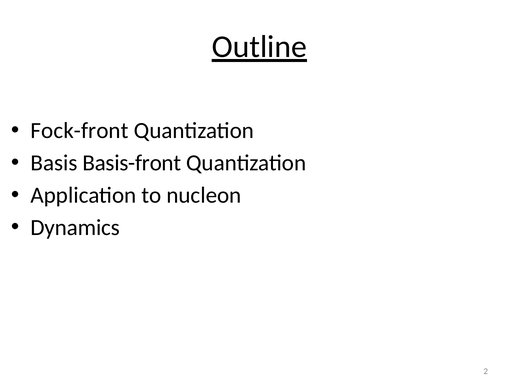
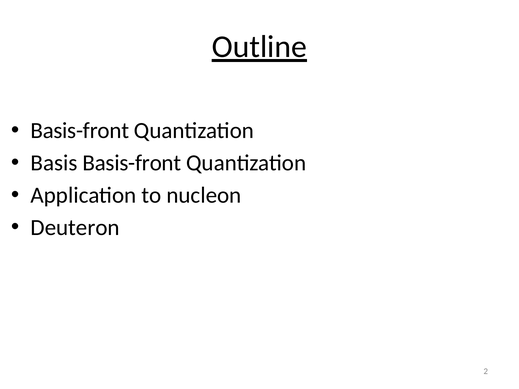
Fock-front at (80, 131): Fock-front -> Basis-front
Dynamics: Dynamics -> Deuteron
